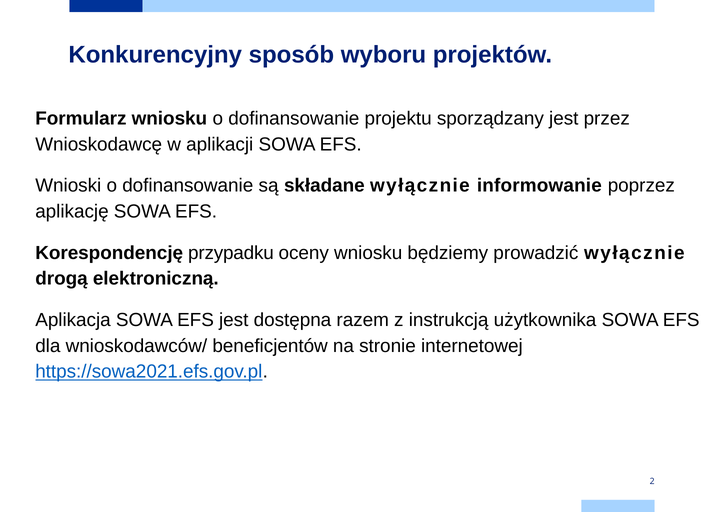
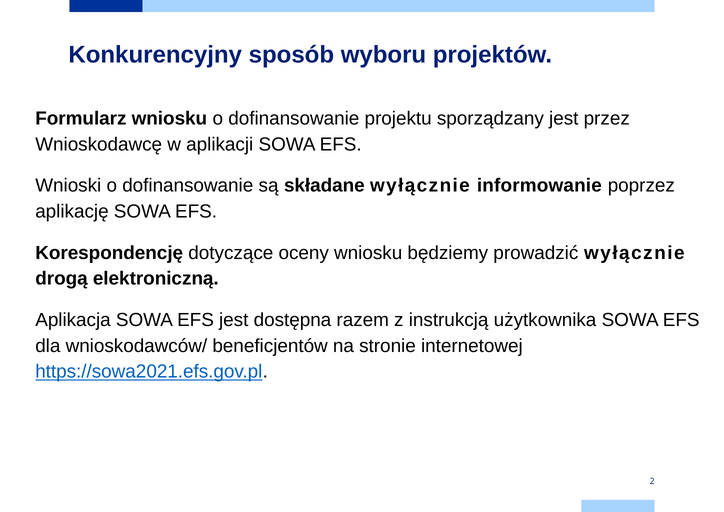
przypadku: przypadku -> dotyczące
